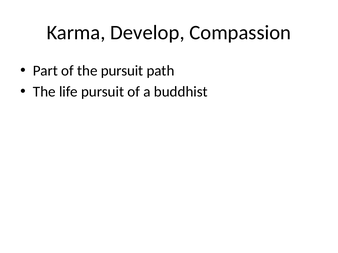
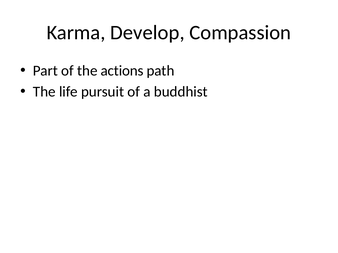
the pursuit: pursuit -> actions
